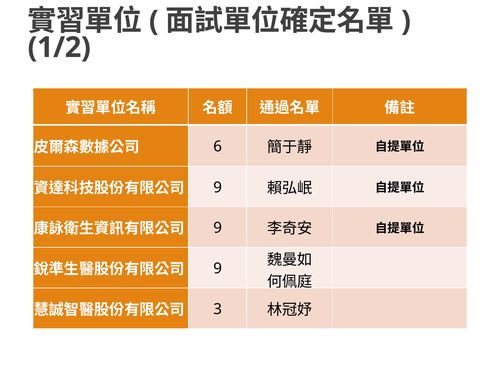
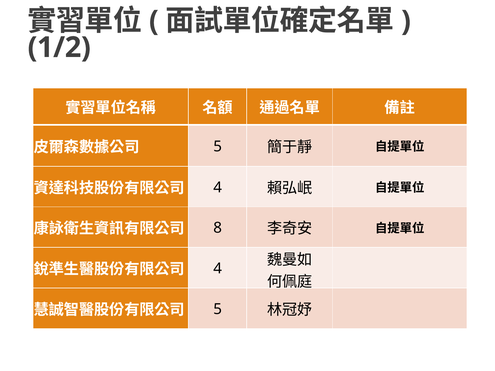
6 at (218, 147): 6 -> 5
9 at (218, 188): 9 -> 4
9 at (218, 228): 9 -> 8
9 at (218, 269): 9 -> 4
3 at (218, 309): 3 -> 5
